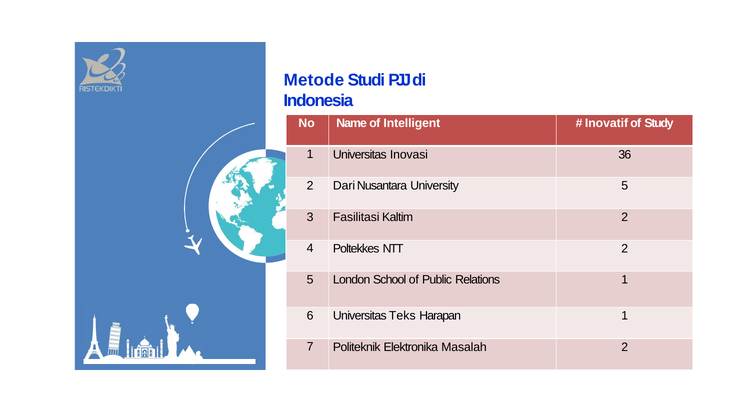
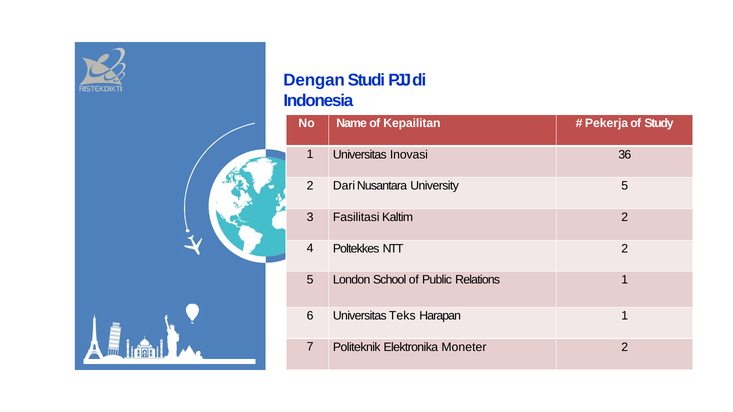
Metode: Metode -> Dengan
Intelligent: Intelligent -> Kepailitan
Inovatif: Inovatif -> Pekerja
Masalah: Masalah -> Moneter
